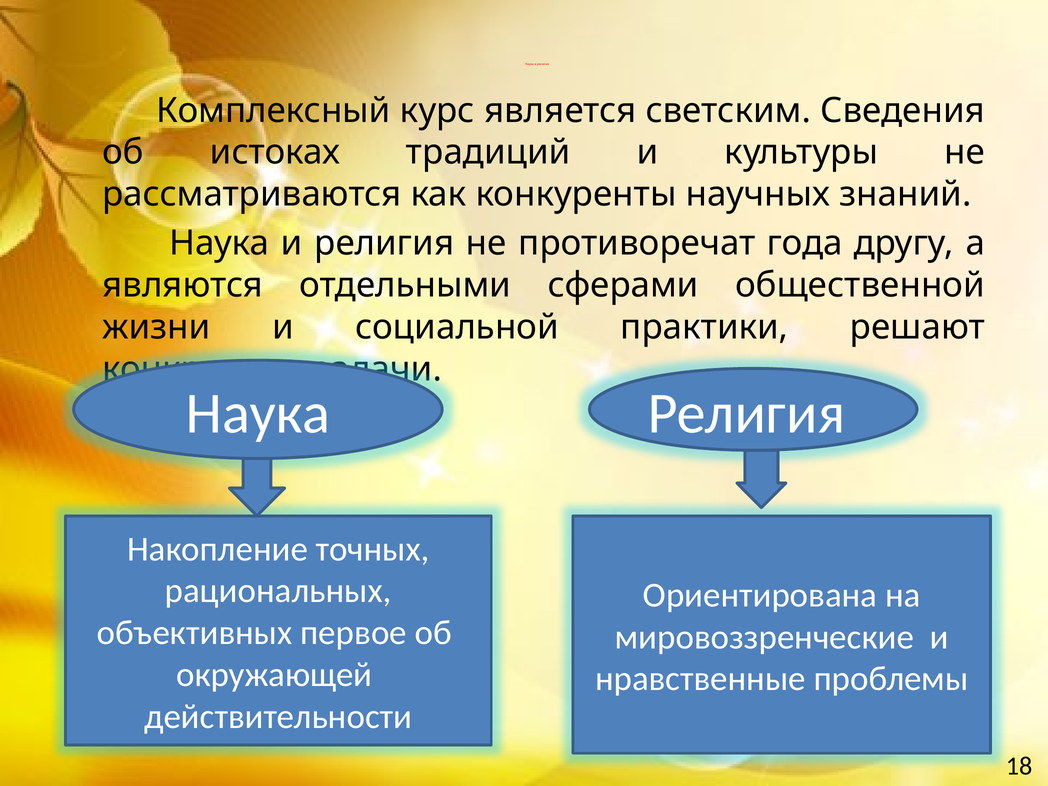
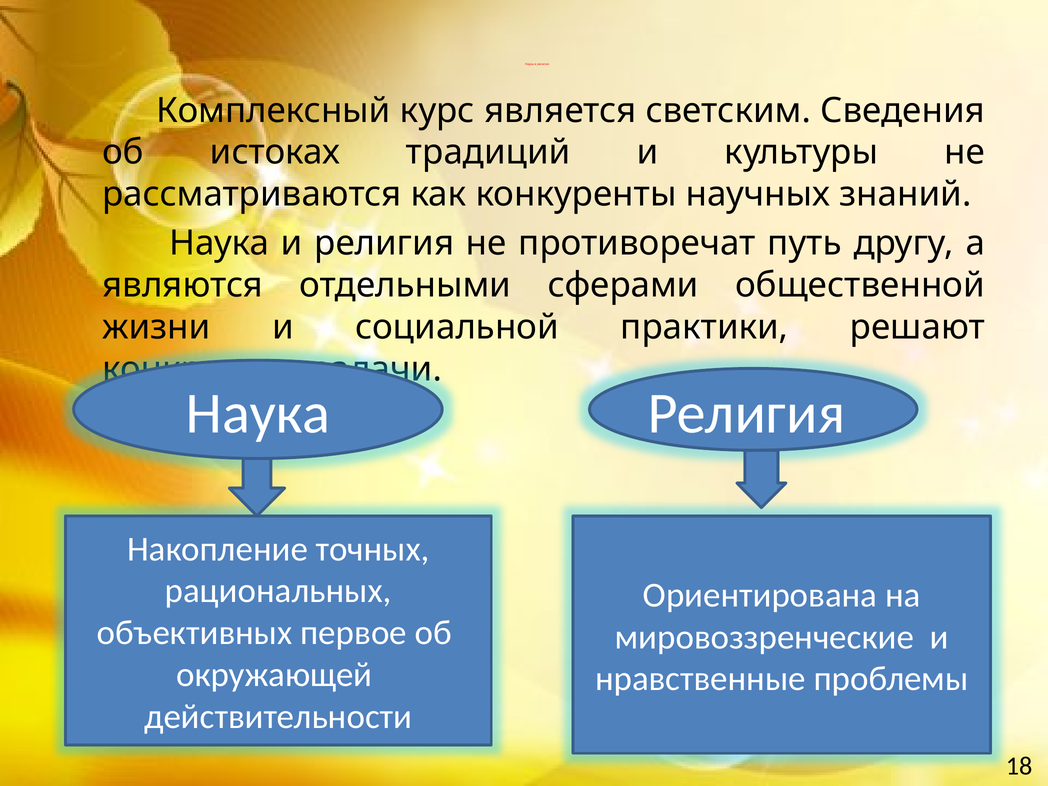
года: года -> путь
